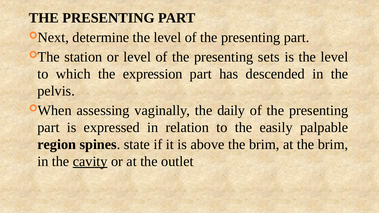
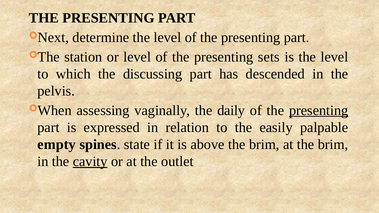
expression: expression -> discussing
presenting at (319, 110) underline: none -> present
region: region -> empty
